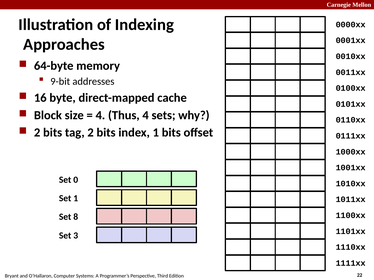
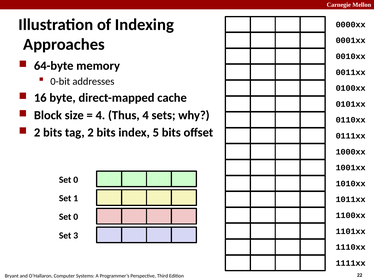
9-bit: 9-bit -> 0-bit
index 1: 1 -> 5
8 at (76, 217): 8 -> 0
